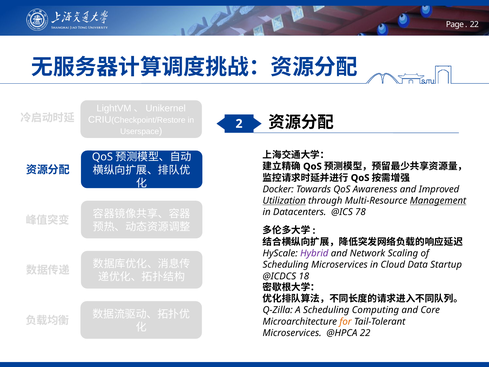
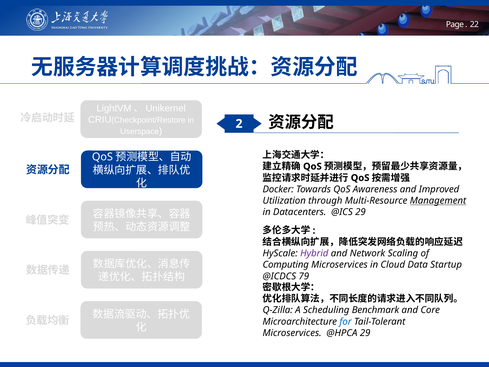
Utilization underline: present -> none
@ICS 78: 78 -> 29
Scheduling at (286, 265): Scheduling -> Computing
18: 18 -> 79
Computing: Computing -> Benchmark
for colour: orange -> blue
@HPCA 22: 22 -> 29
